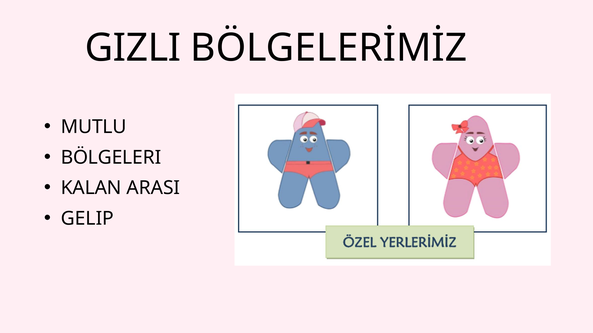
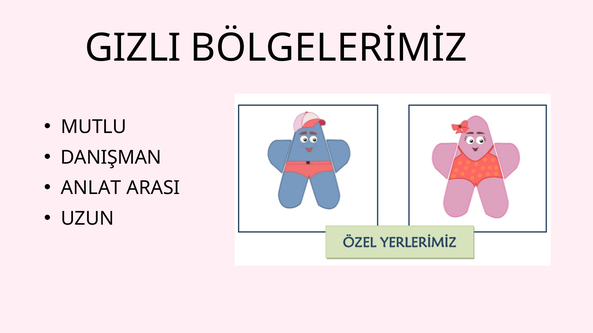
BÖLGELERI: BÖLGELERI -> DANIŞMAN
KALAN: KALAN -> ANLAT
GELIP: GELIP -> UZUN
